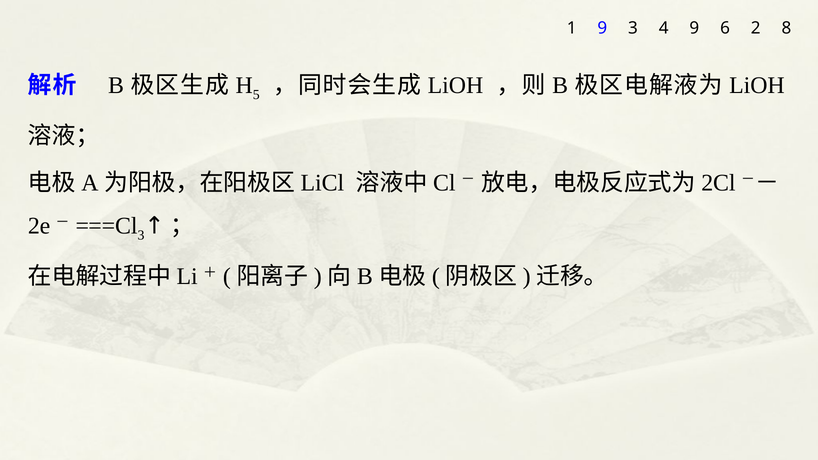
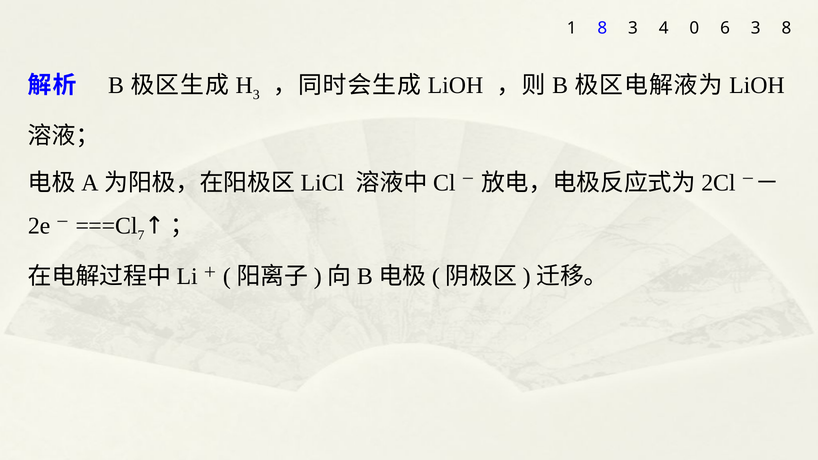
1 9: 9 -> 8
4 9: 9 -> 0
6 2: 2 -> 3
5 at (256, 95): 5 -> 3
3 at (141, 235): 3 -> 7
